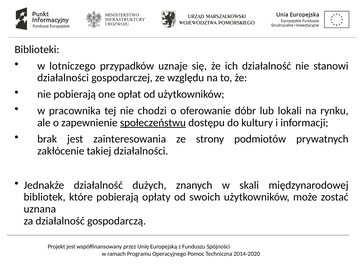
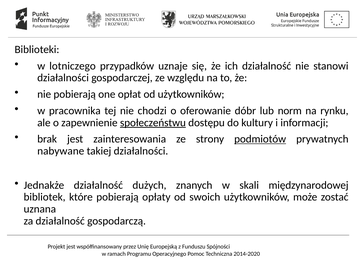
lokali: lokali -> norm
podmiotów underline: none -> present
zakłócenie: zakłócenie -> nabywane
